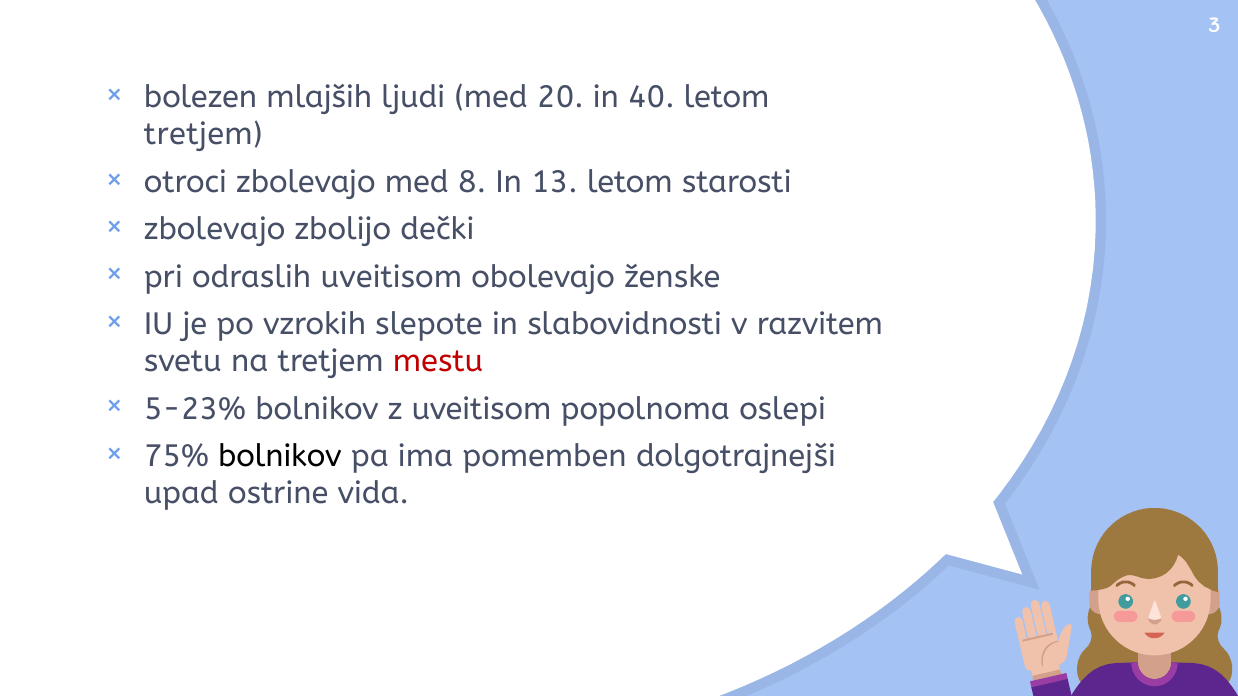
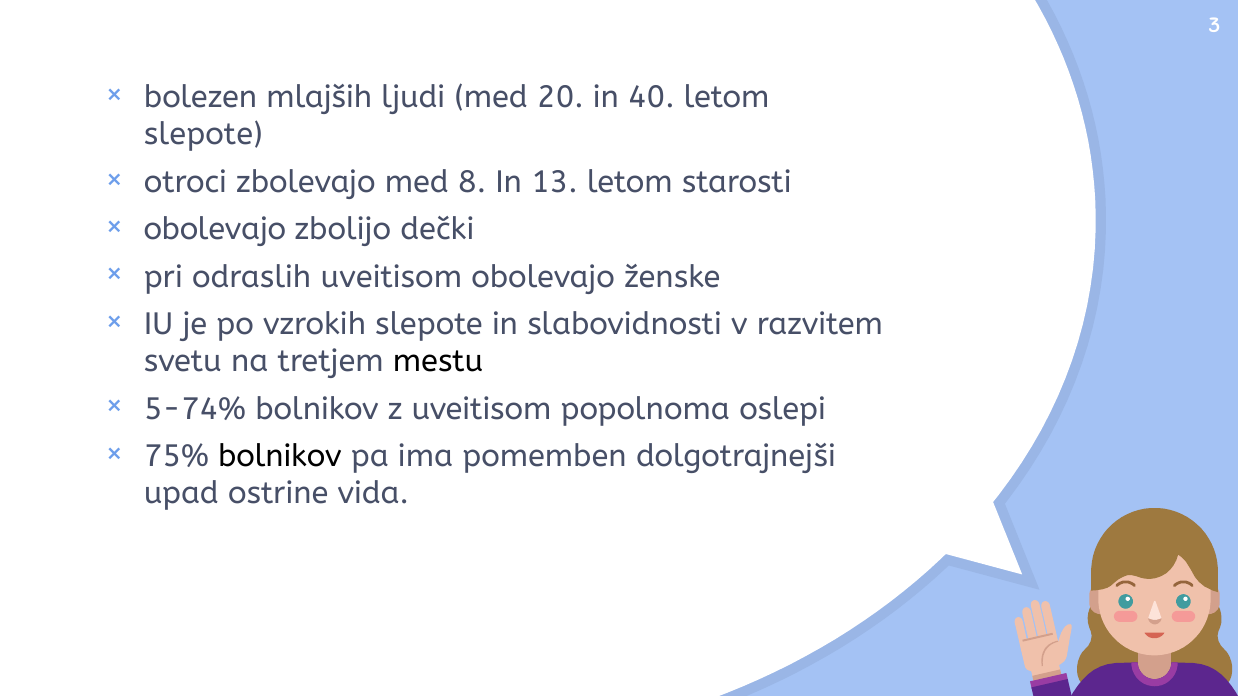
tretjem at (203, 135): tretjem -> slepote
zbolevajo at (215, 230): zbolevajo -> obolevajo
mestu colour: red -> black
5-23%: 5-23% -> 5-74%
